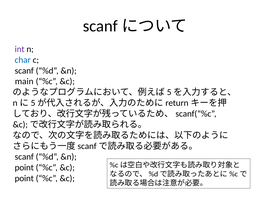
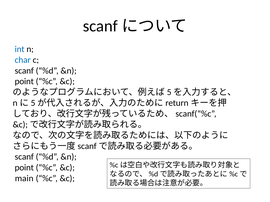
int colour: purple -> blue
main at (24, 82): main -> point
point at (24, 179): point -> main
